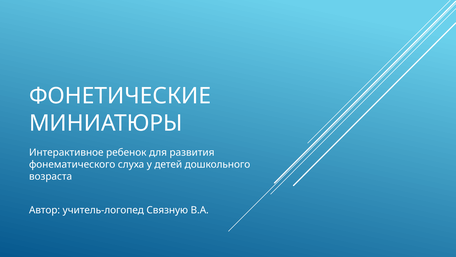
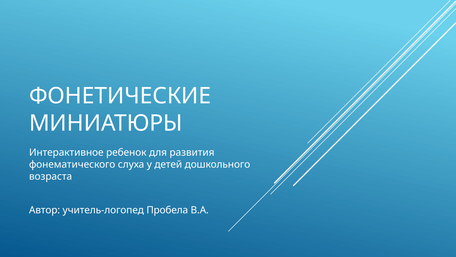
Связную: Связную -> Пробела
